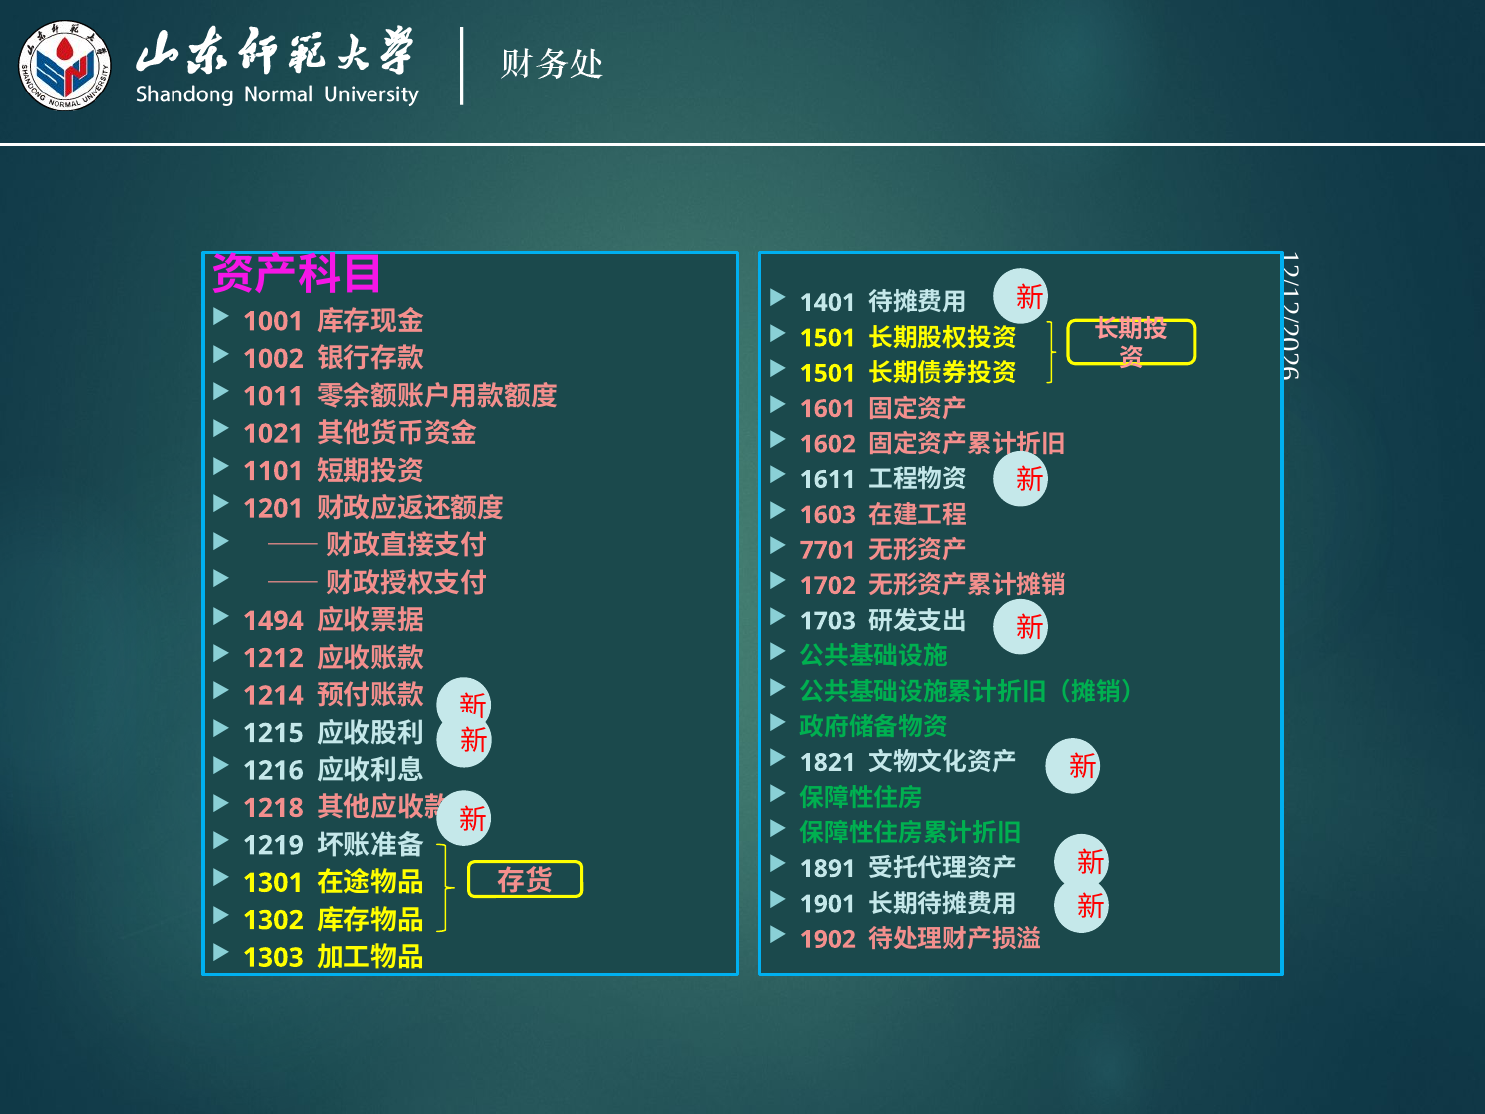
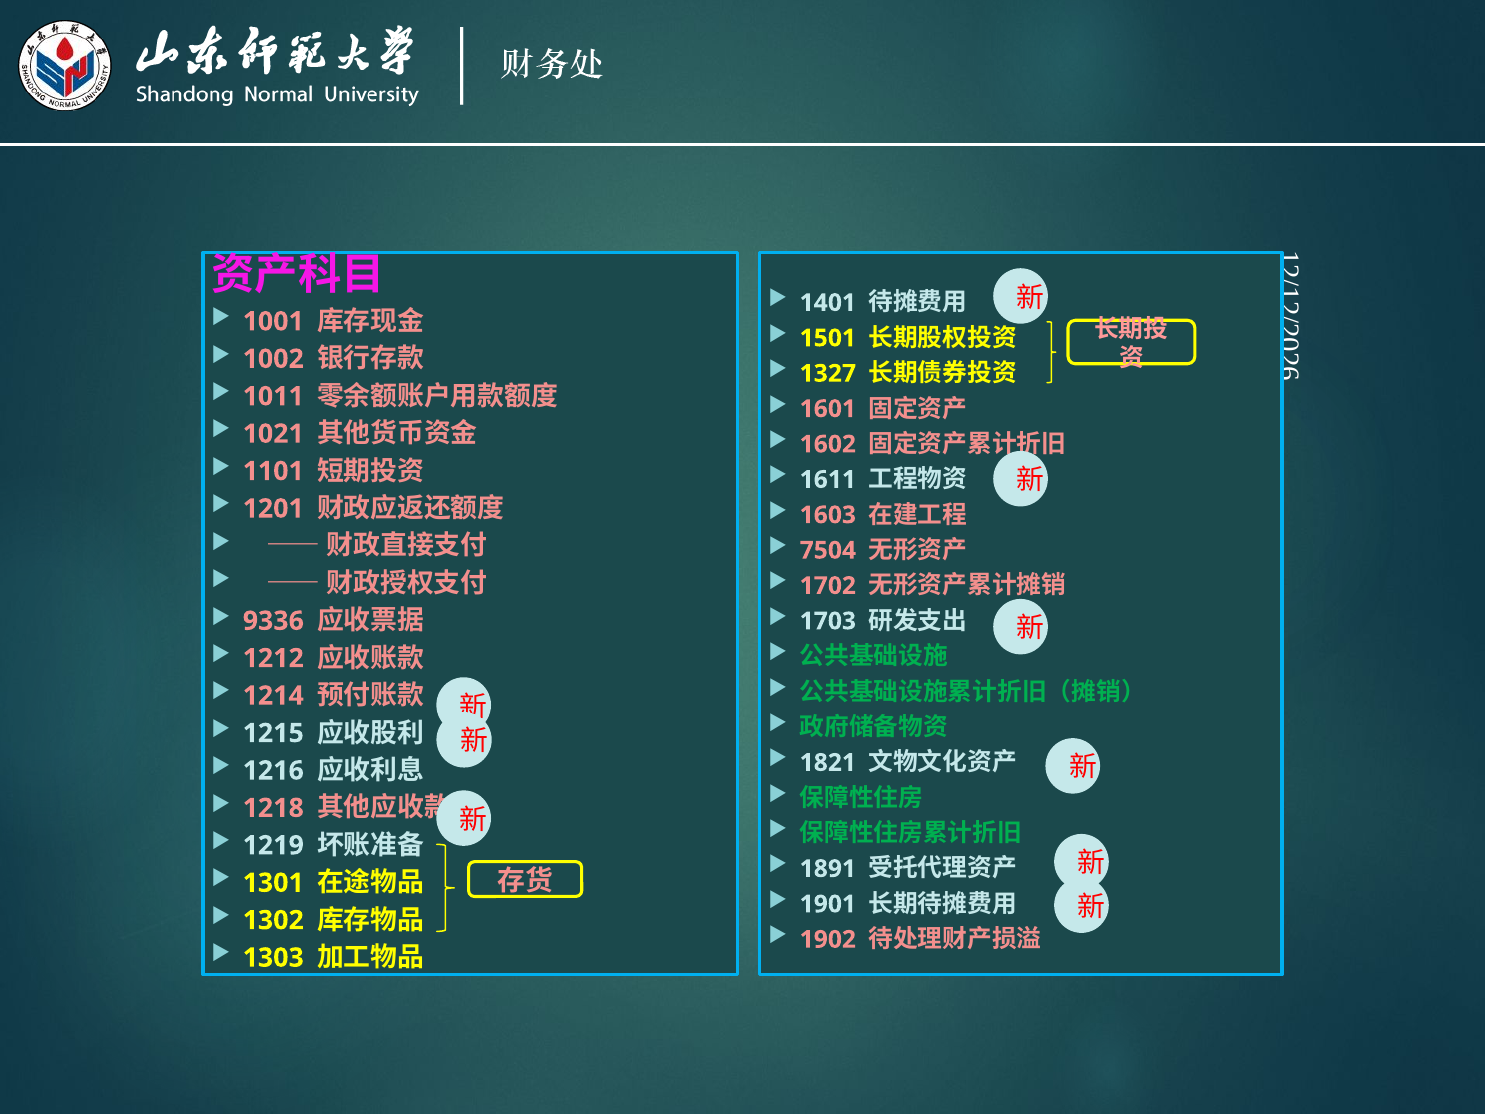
1501 at (828, 373): 1501 -> 1327
7701: 7701 -> 7504
1494: 1494 -> 9336
